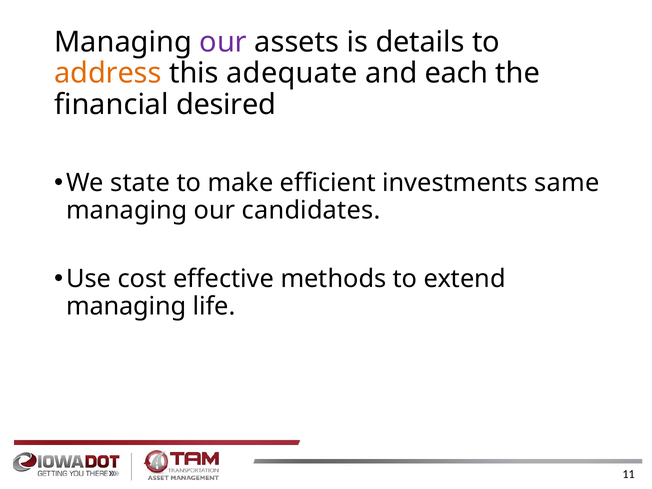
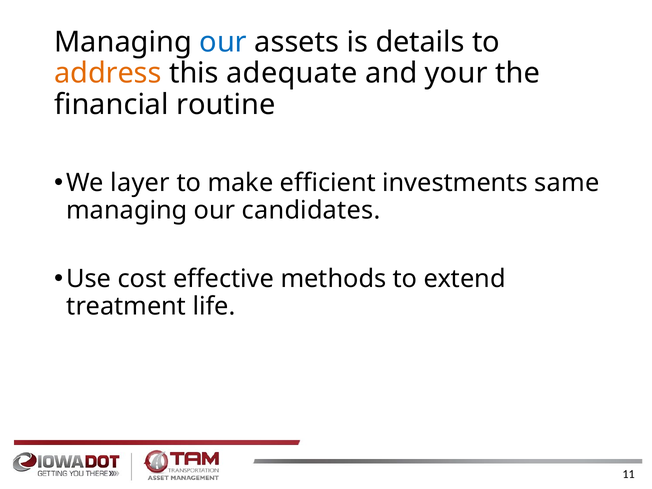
our at (223, 42) colour: purple -> blue
each: each -> your
desired: desired -> routine
state: state -> layer
managing at (126, 306): managing -> treatment
